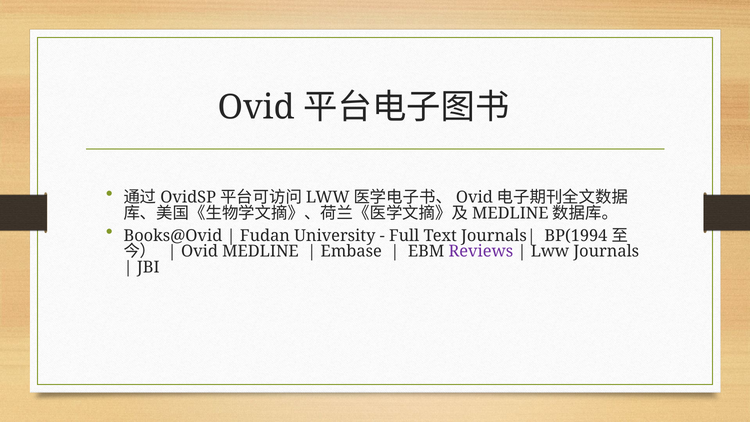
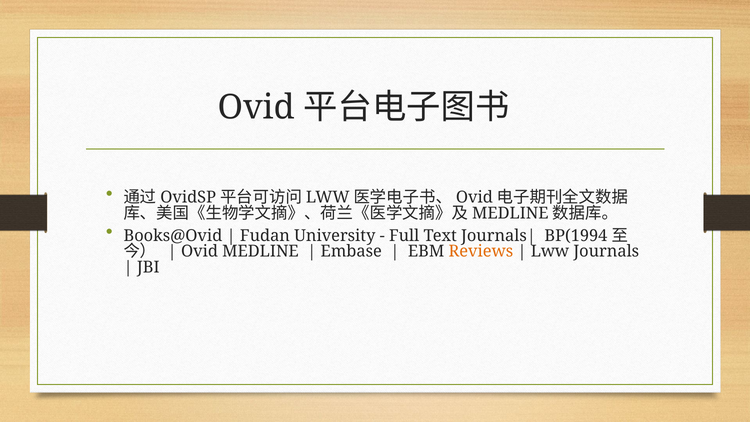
Reviews colour: purple -> orange
